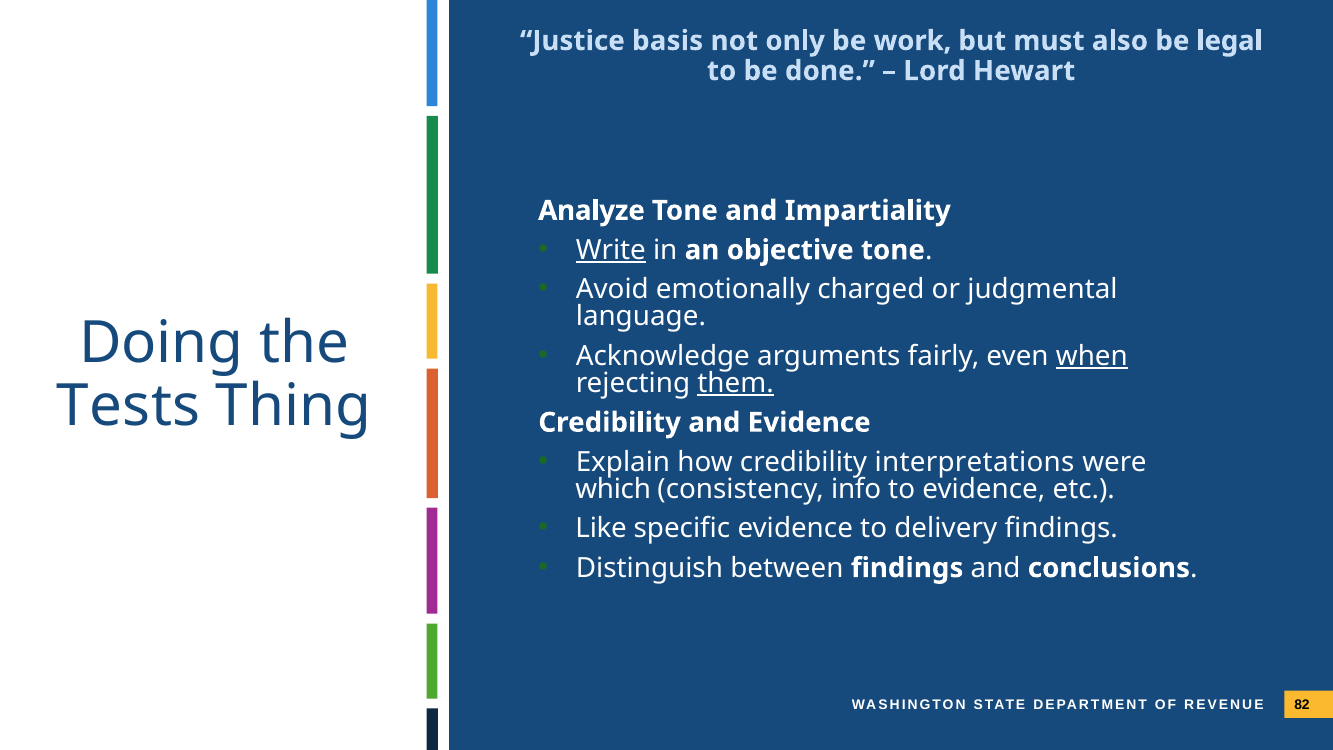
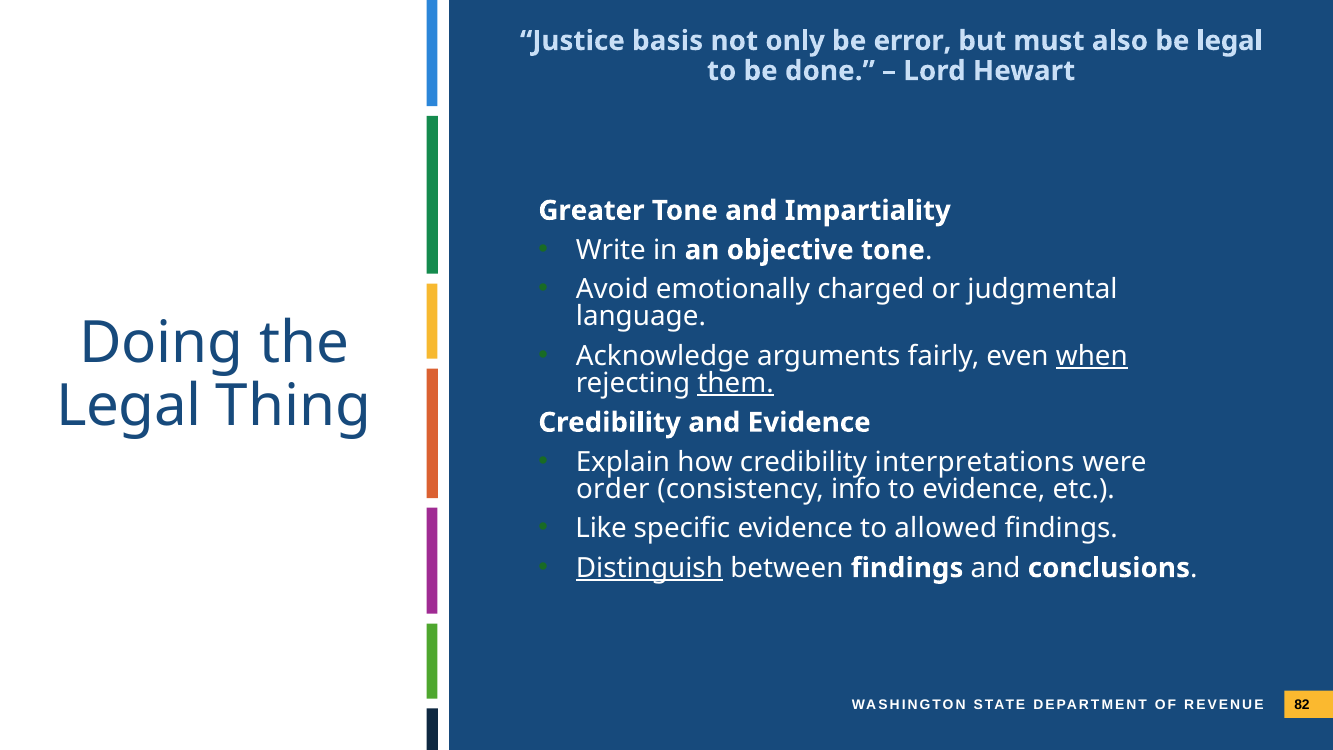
work: work -> error
Analyze: Analyze -> Greater
Write underline: present -> none
Tests at (129, 406): Tests -> Legal
which: which -> order
delivery: delivery -> allowed
Distinguish underline: none -> present
